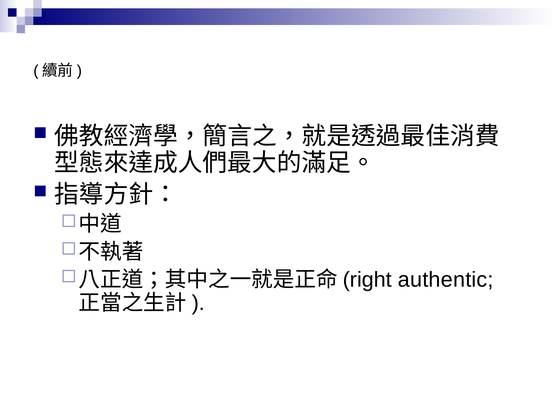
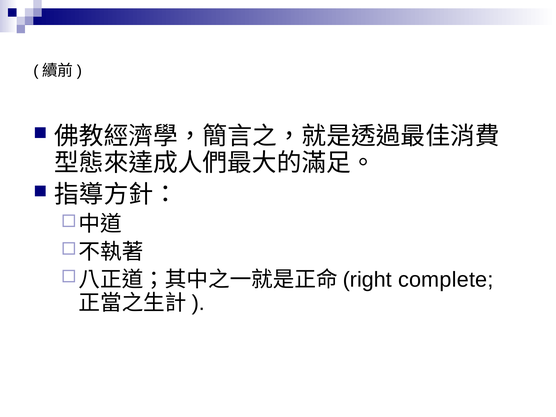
authentic: authentic -> complete
